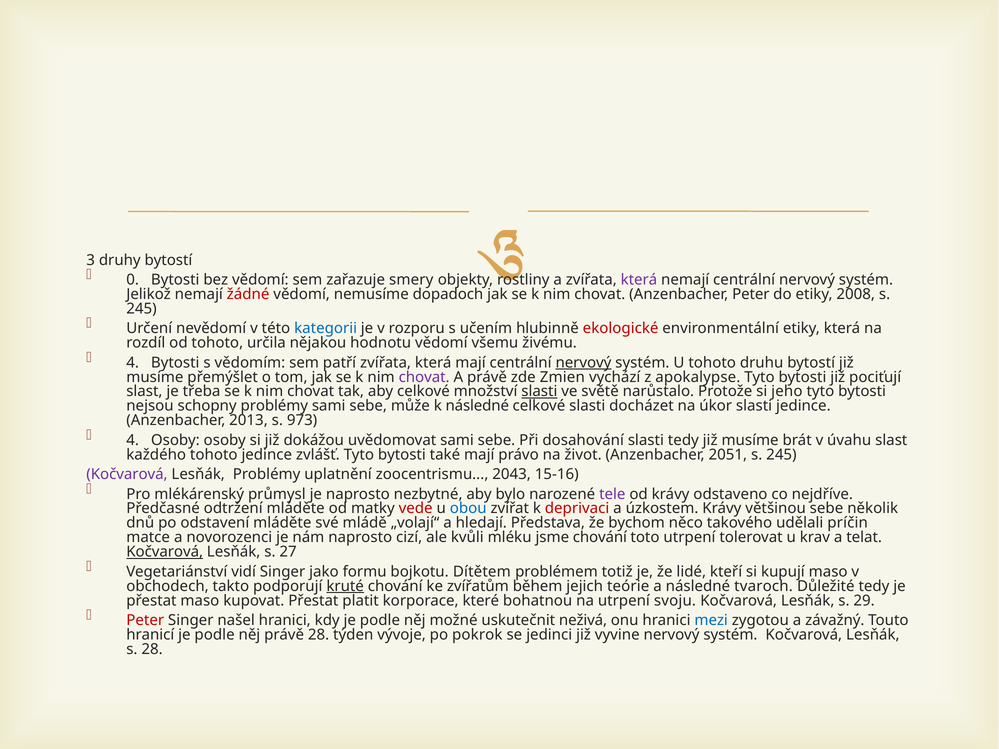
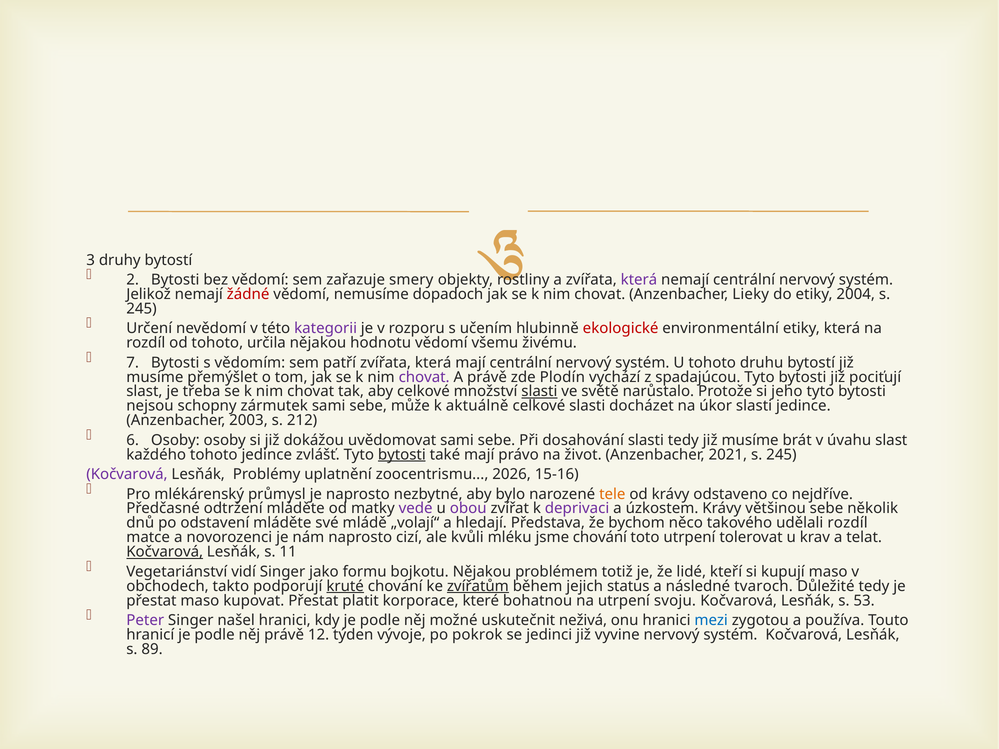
0: 0 -> 2
Anzenbacher Peter: Peter -> Lieky
2008: 2008 -> 2004
kategorii colour: blue -> purple
4 at (133, 363): 4 -> 7
nervový at (583, 363) underline: present -> none
Zmien: Zmien -> Plodín
apokalypse: apokalypse -> spadajúcou
schopny problémy: problémy -> zármutek
k následné: následné -> aktuálně
2013: 2013 -> 2003
973: 973 -> 212
4 at (133, 440): 4 -> 6
bytosti at (402, 455) underline: none -> present
2051: 2051 -> 2021
2043: 2043 -> 2026
tele colour: purple -> orange
vede colour: red -> purple
obou colour: blue -> purple
deprivaci colour: red -> purple
udělali príčin: príčin -> rozdíl
27: 27 -> 11
bojkotu Dítětem: Dítětem -> Nějakou
zvířatům underline: none -> present
teórie: teórie -> status
29: 29 -> 53
Peter at (145, 620) colour: red -> purple
závažný: závažný -> používa
právě 28: 28 -> 12
s 28: 28 -> 89
